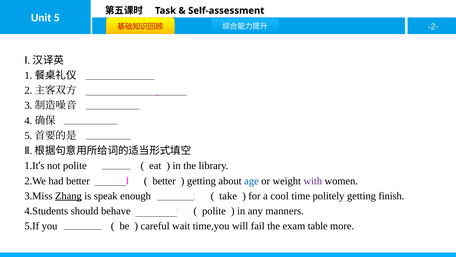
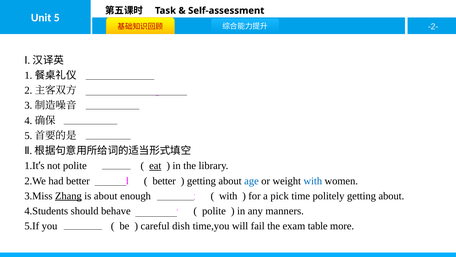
eat at (155, 165) underline: none -> present
with at (313, 181) colour: purple -> blue
is speak: speak -> about
take at (228, 196): take -> with
cool: cool -> pick
finish at (391, 196): finish -> about
careful wait: wait -> dish
